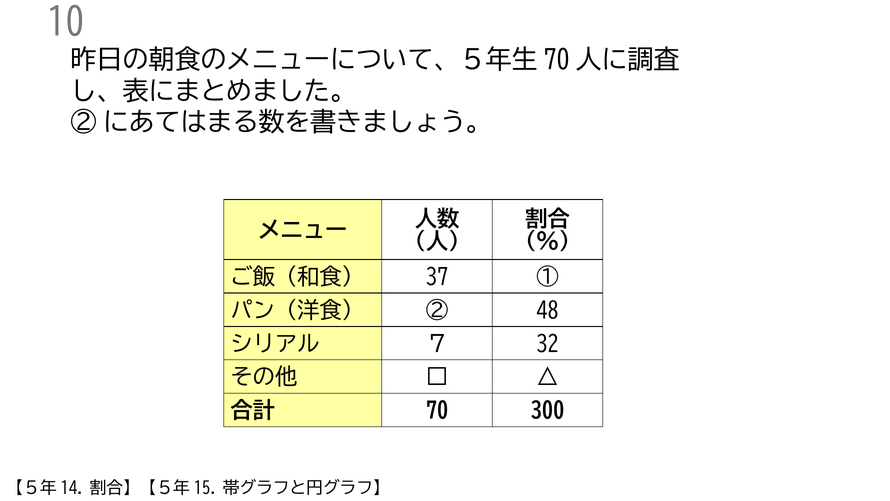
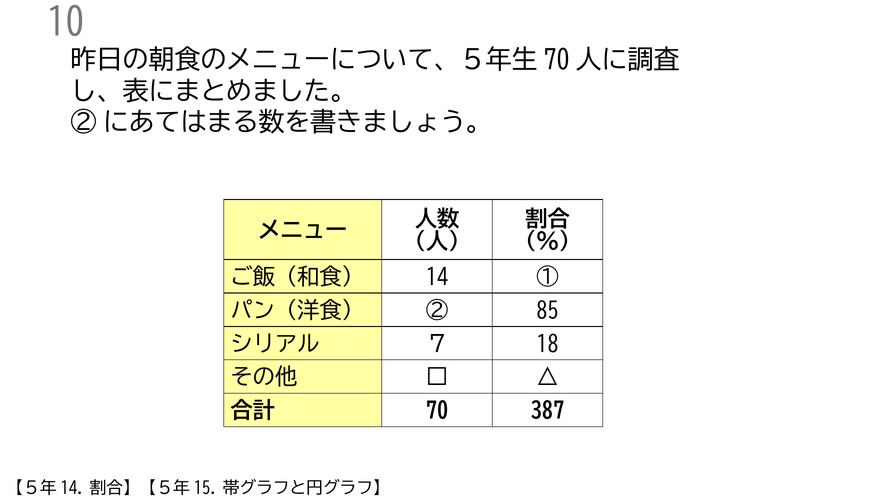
37: 37 -> 14
48: 48 -> 85
32: 32 -> 18
300: 300 -> 387
